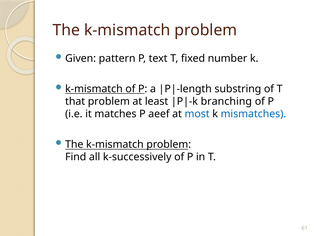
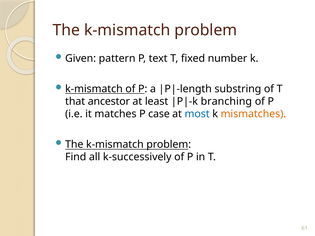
that problem: problem -> ancestor
aeef: aeef -> case
mismatches colour: blue -> orange
